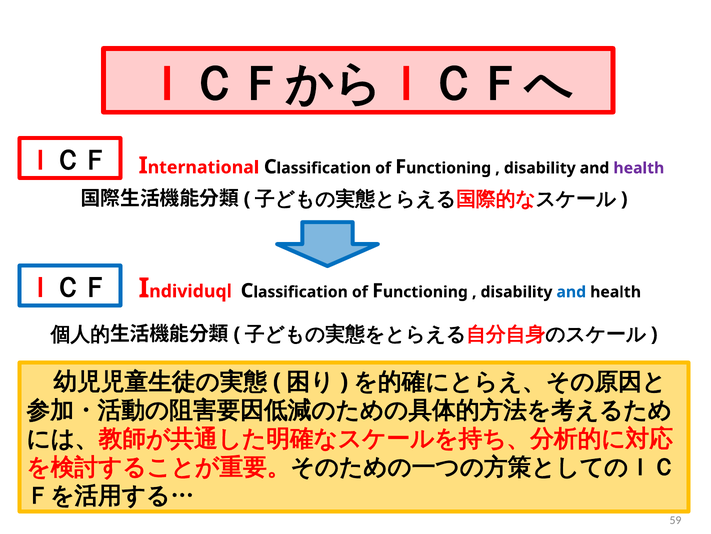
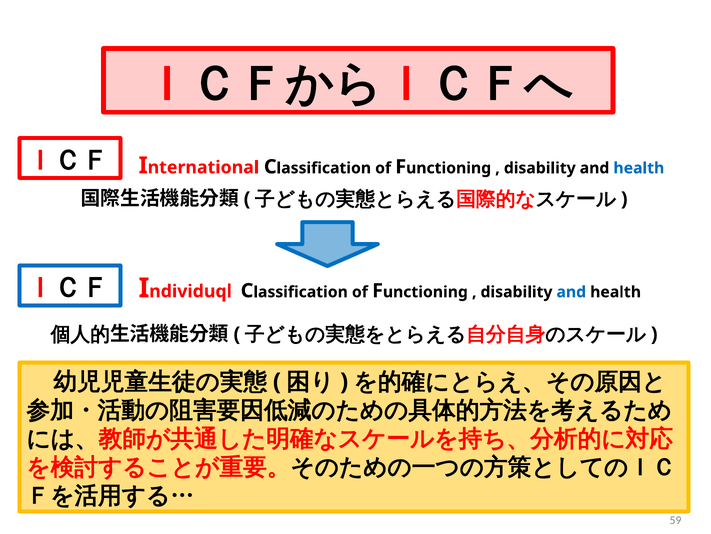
health at (639, 168) colour: purple -> blue
